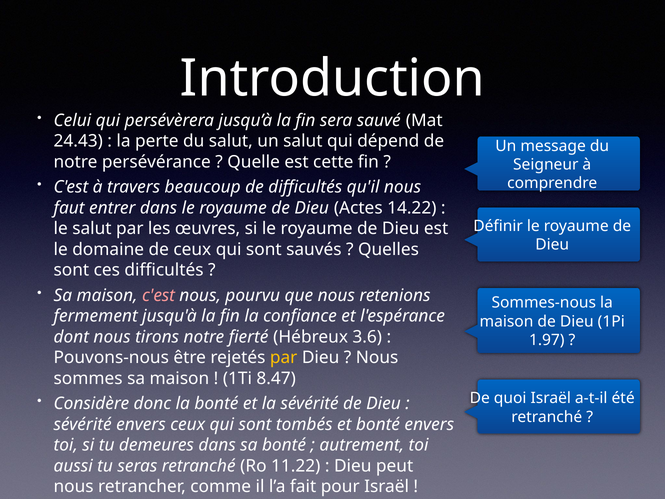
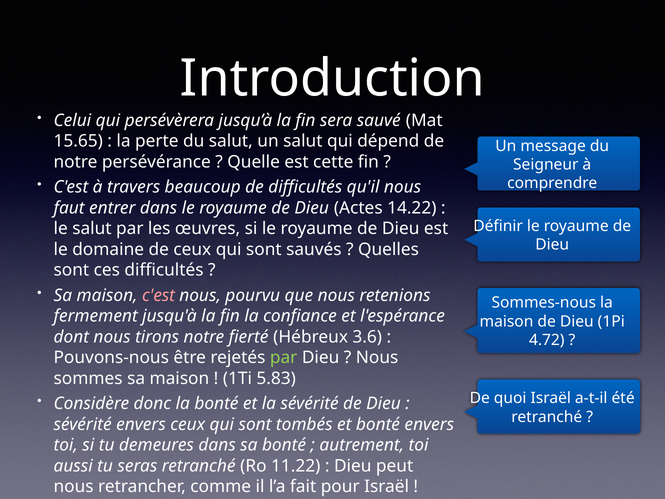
24.43: 24.43 -> 15.65
1.97: 1.97 -> 4.72
par at (284, 357) colour: yellow -> light green
8.47: 8.47 -> 5.83
